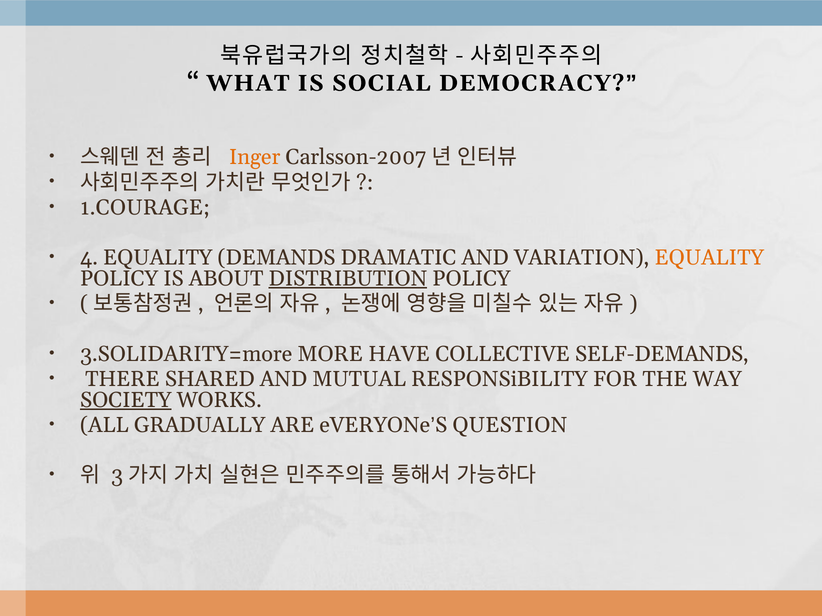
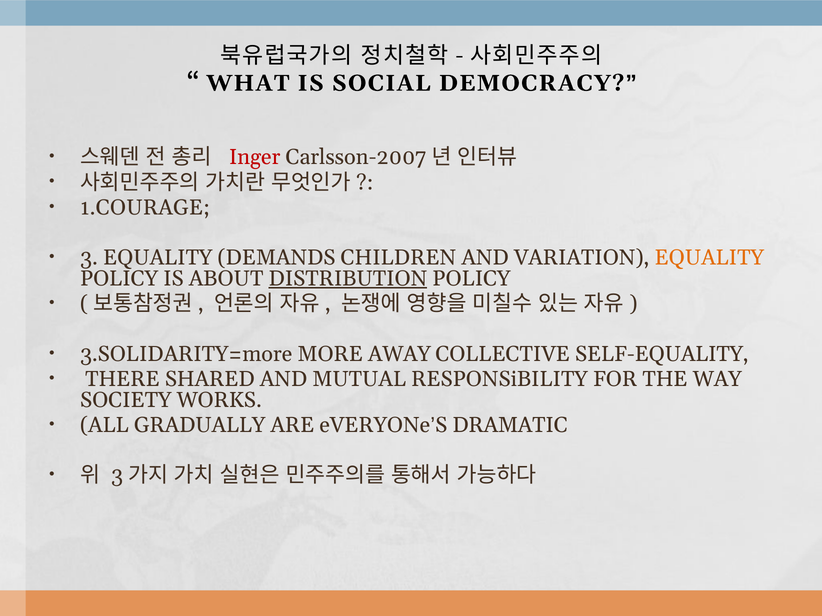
Inger colour: orange -> red
4: 4 -> 3
DRAMATIC: DRAMATIC -> CHILDREN
HAVE: HAVE -> AWAY
SELF-DEMANDS: SELF-DEMANDS -> SELF-EQUALITY
SOCIETY underline: present -> none
QUESTION: QUESTION -> DRAMATIC
